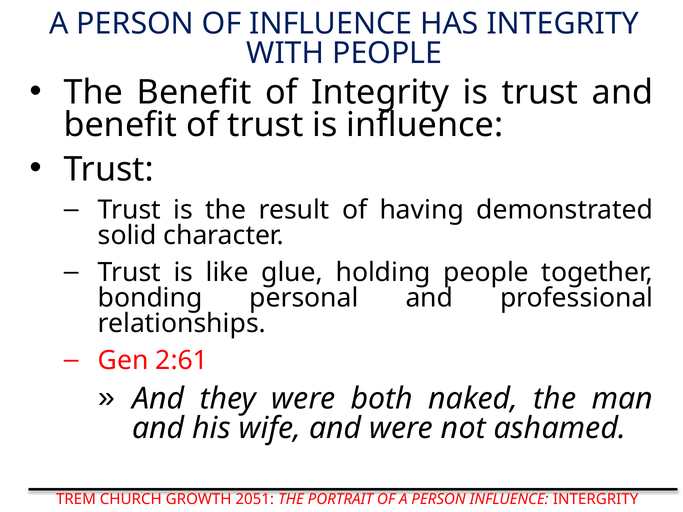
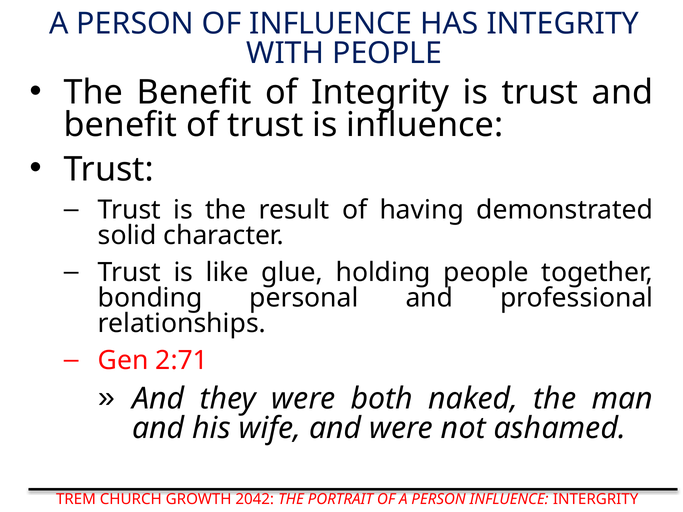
2:61: 2:61 -> 2:71
2051: 2051 -> 2042
